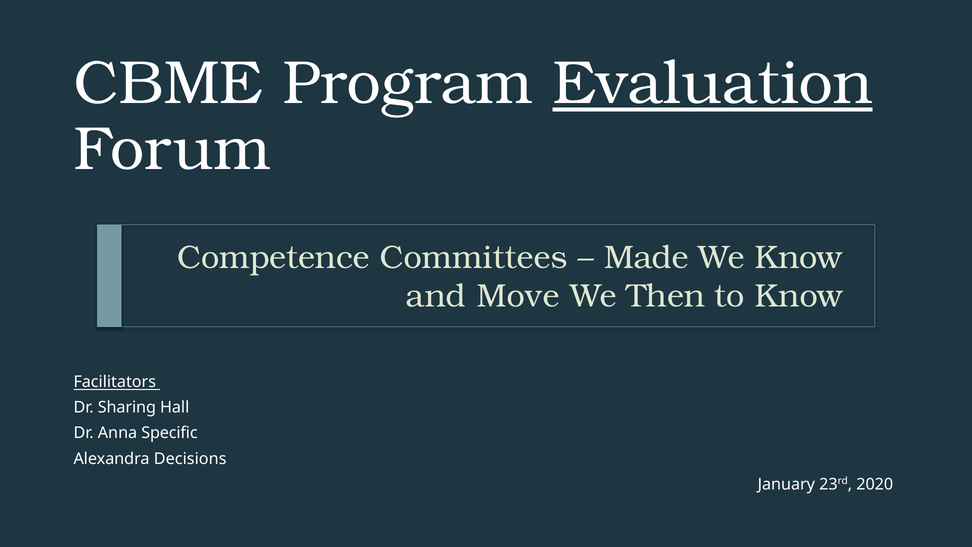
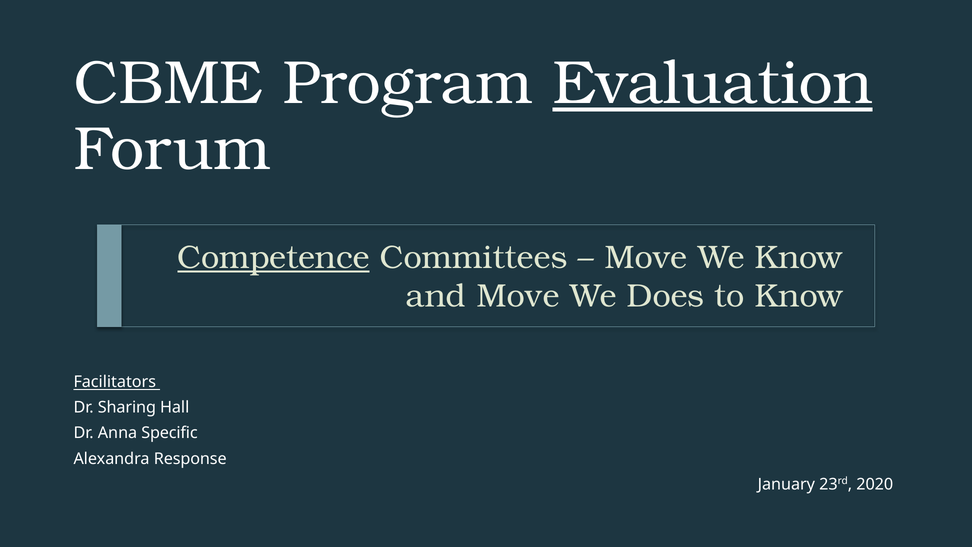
Competence underline: none -> present
Made at (646, 257): Made -> Move
Then: Then -> Does
Decisions: Decisions -> Response
